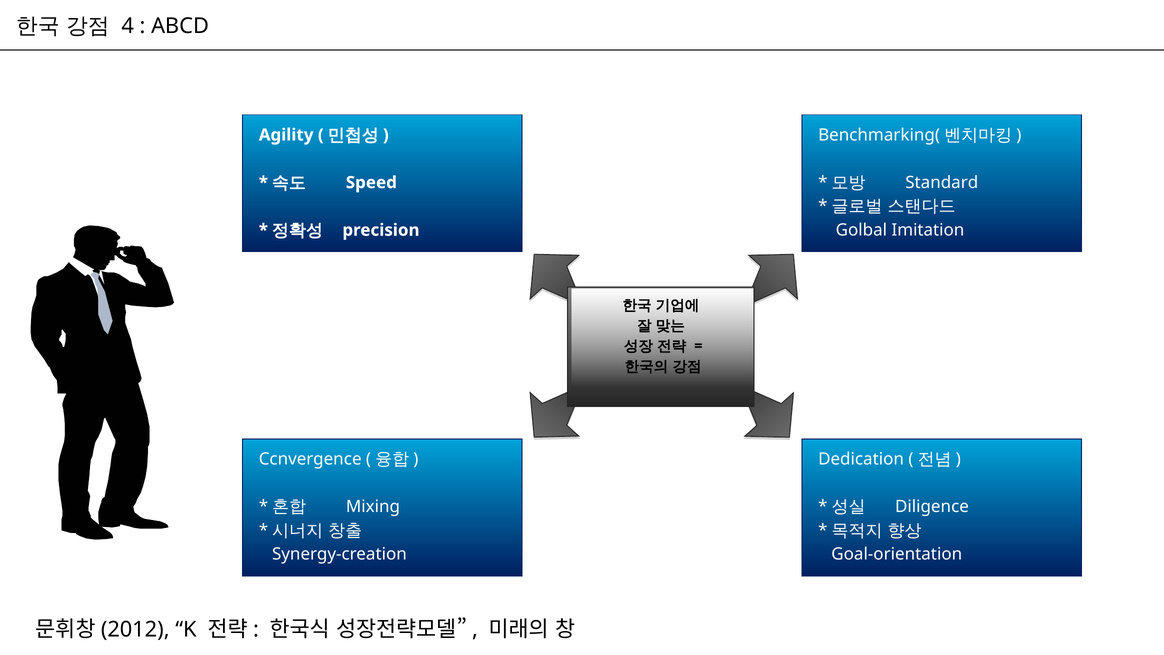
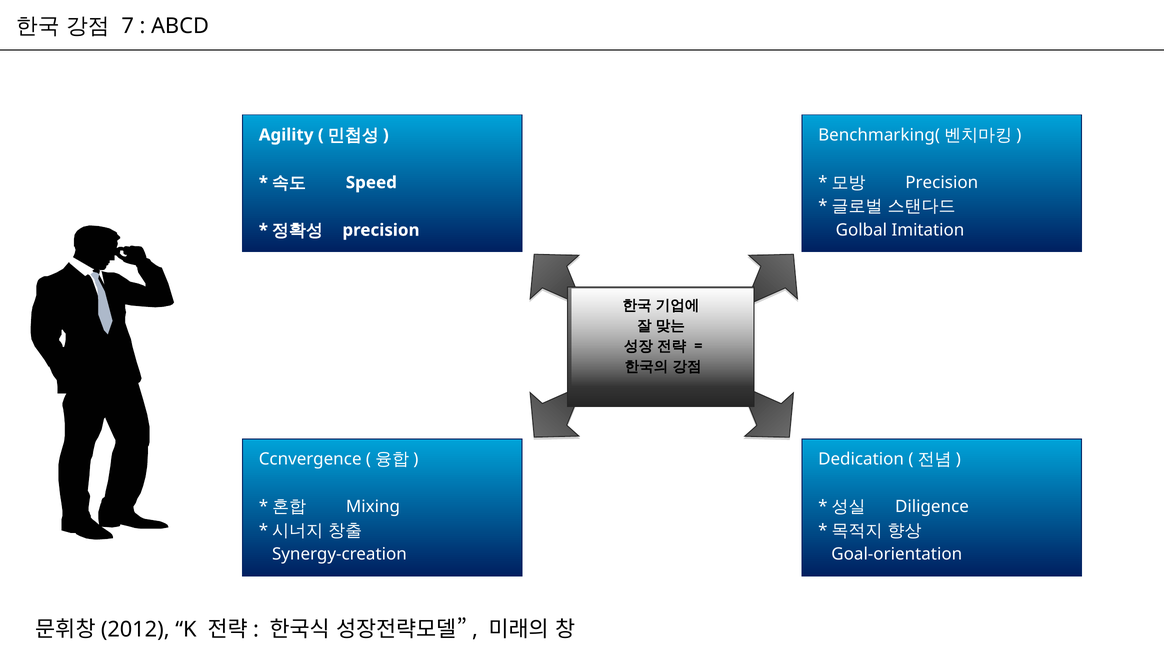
4: 4 -> 7
Standard at (942, 183): Standard -> Precision
